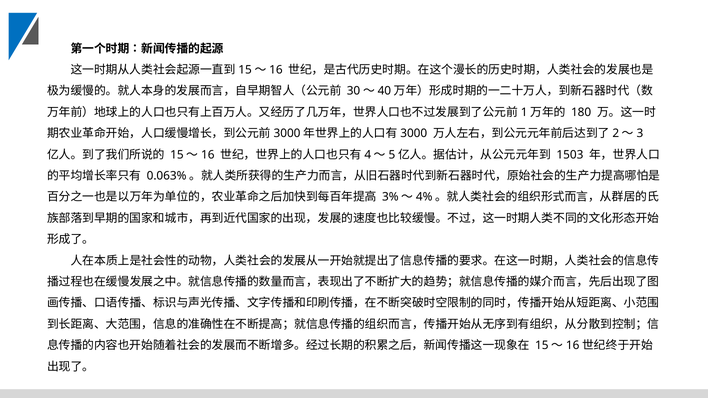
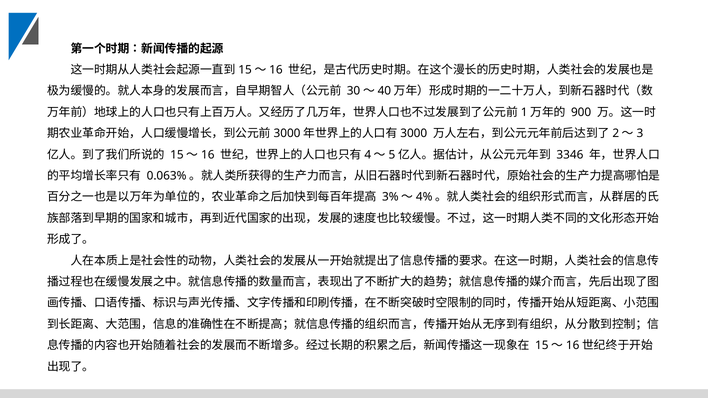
180: 180 -> 900
1503: 1503 -> 3346
